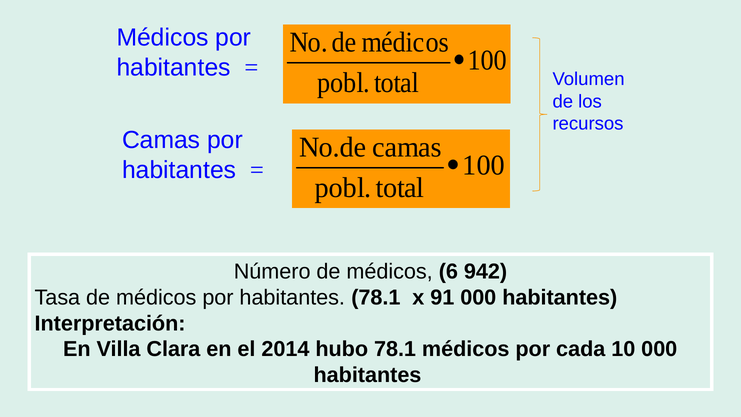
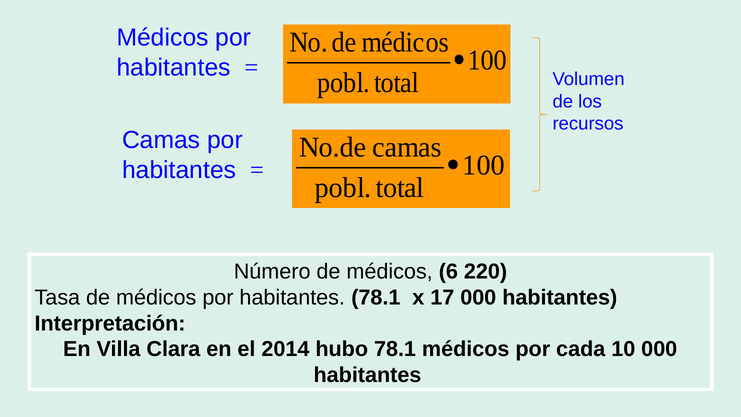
942: 942 -> 220
91: 91 -> 17
